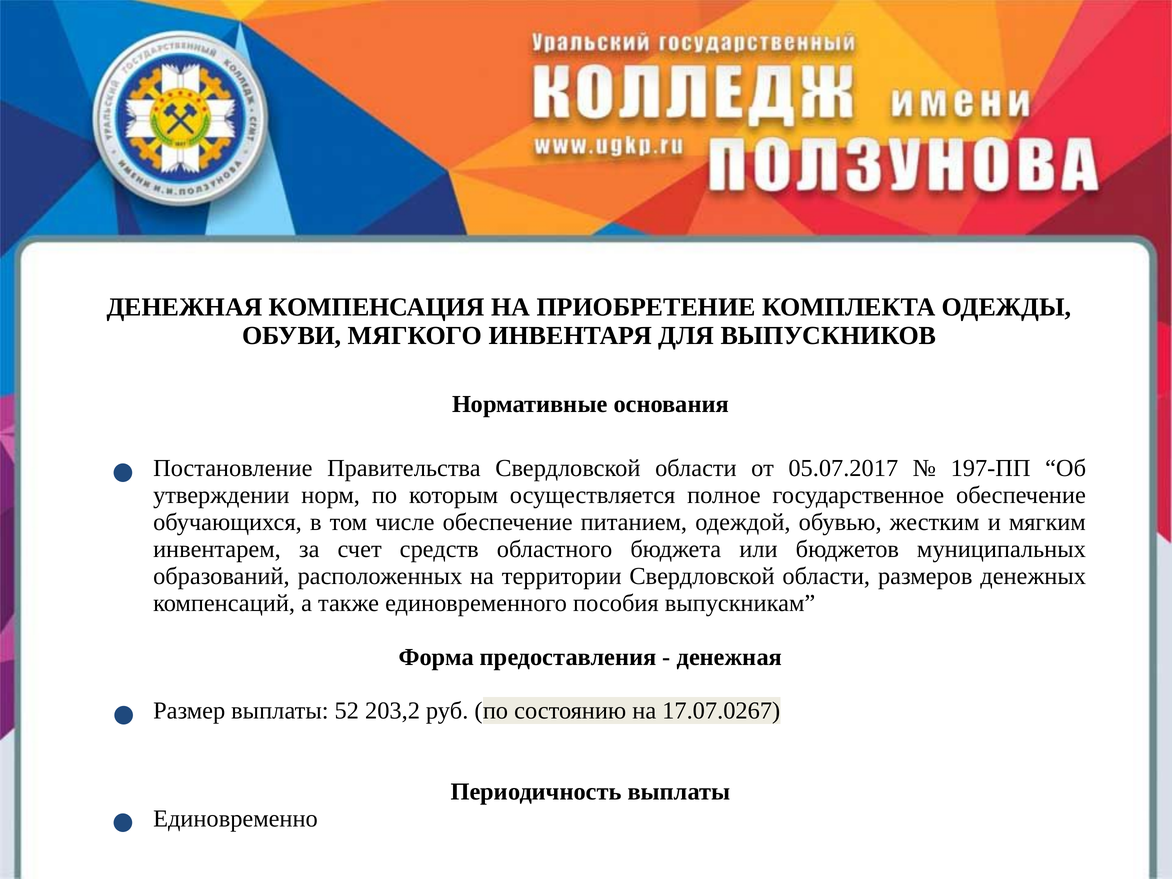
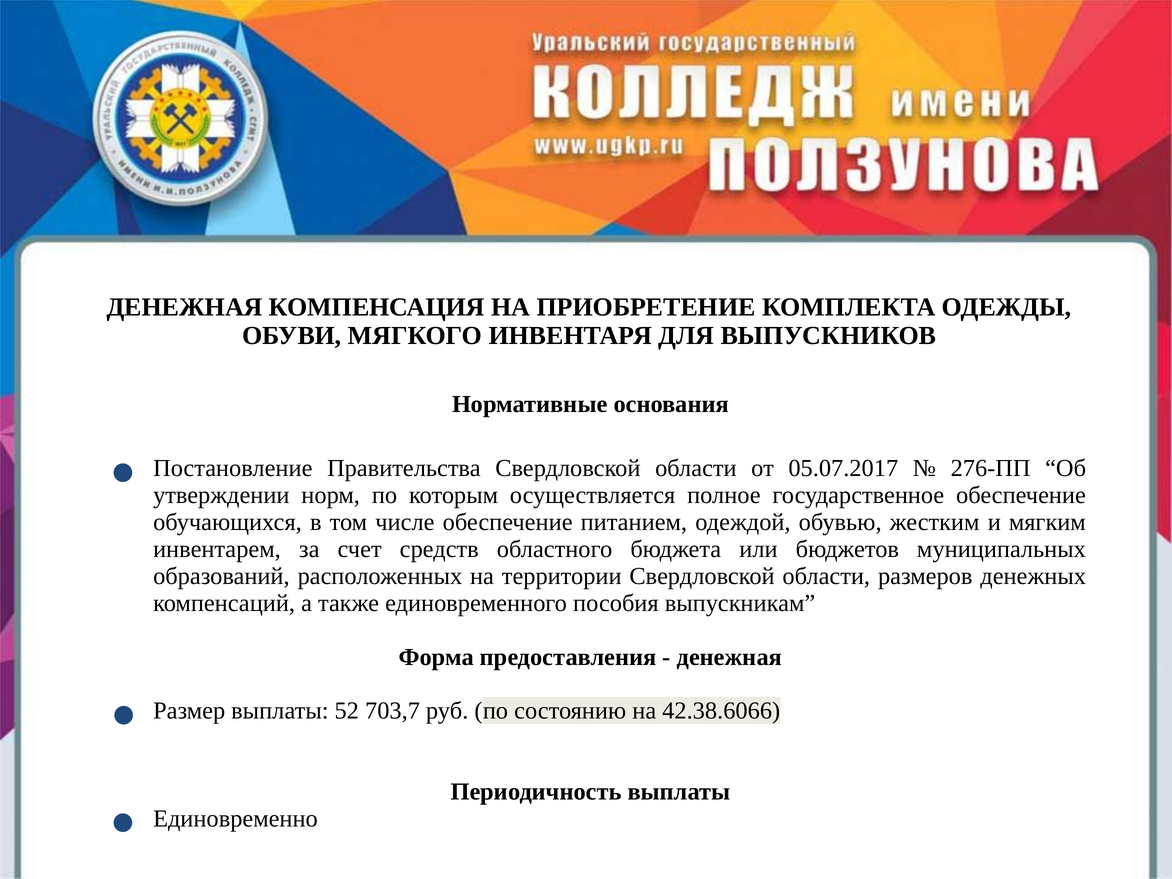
197-ПП: 197-ПП -> 276-ПП
203,2: 203,2 -> 703,7
17.07.0267: 17.07.0267 -> 42.38.6066
